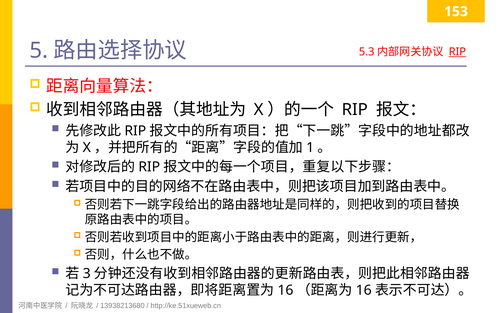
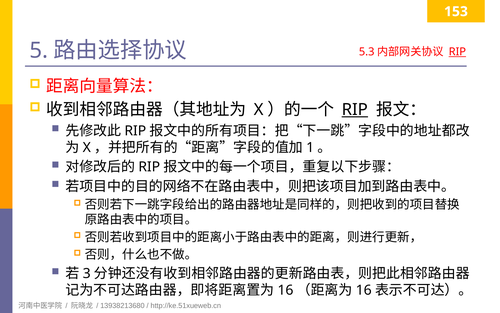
RIP at (355, 110) underline: none -> present
